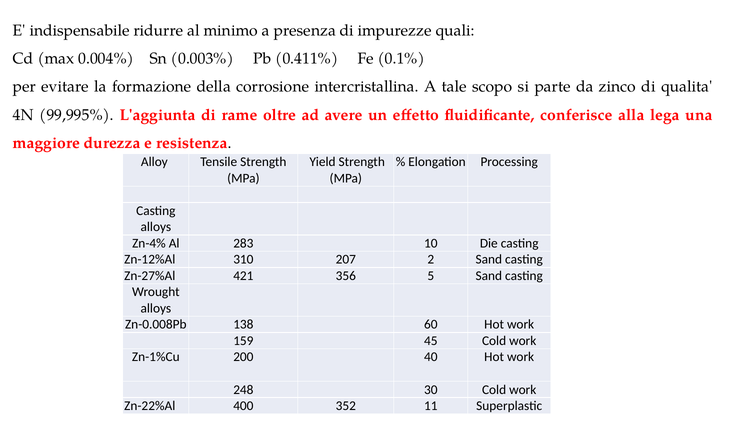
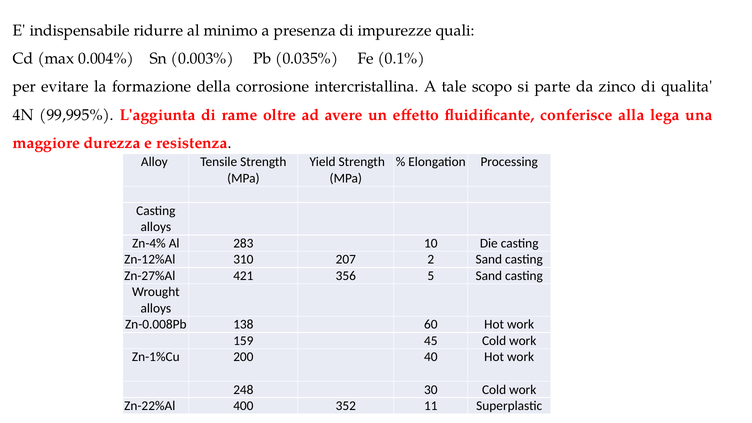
0.411%: 0.411% -> 0.035%
